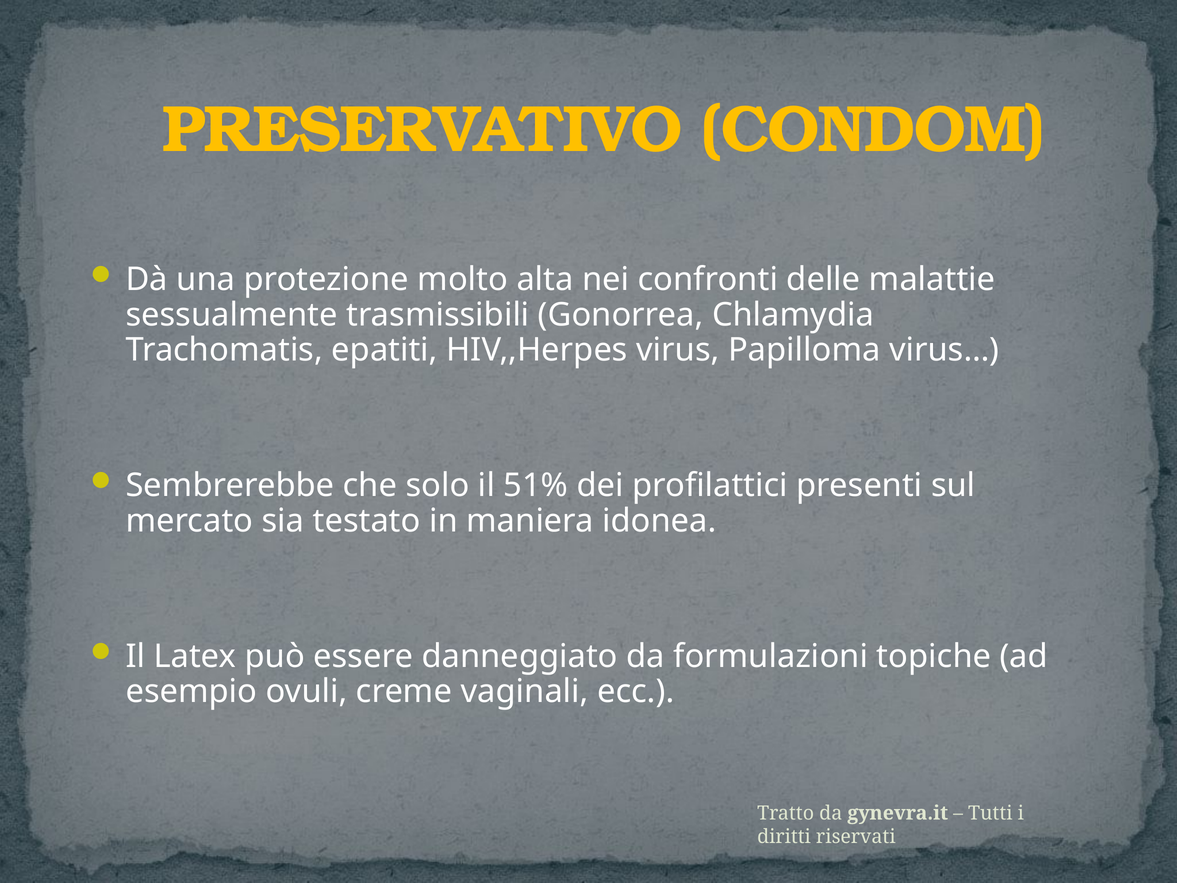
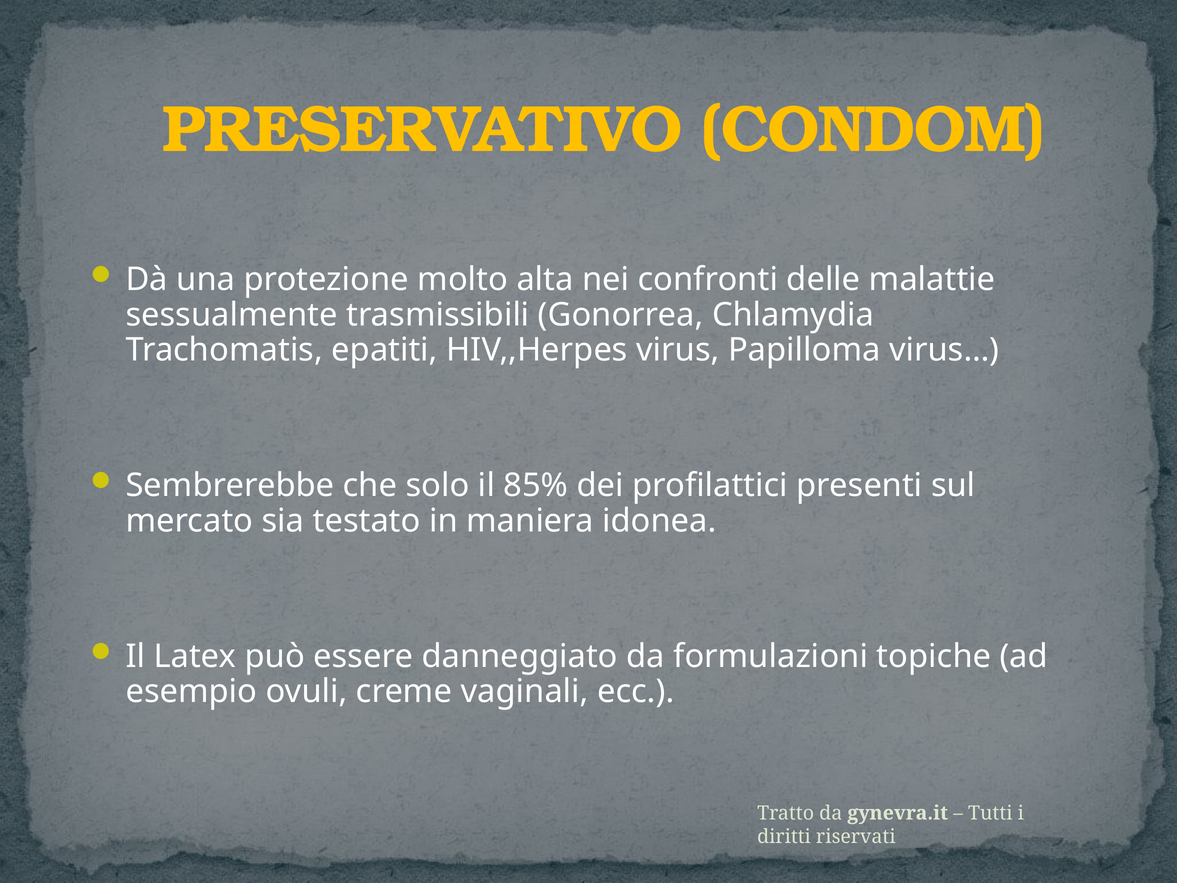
51%: 51% -> 85%
